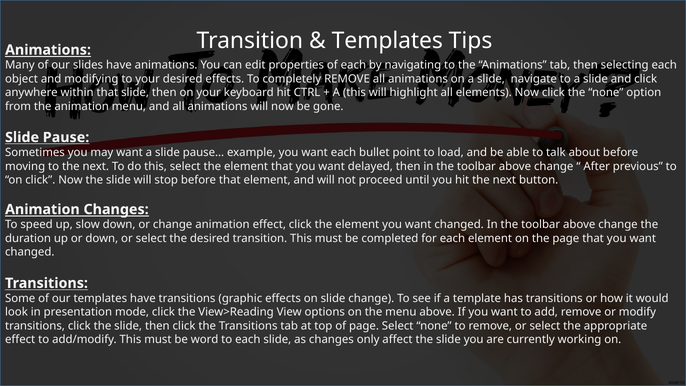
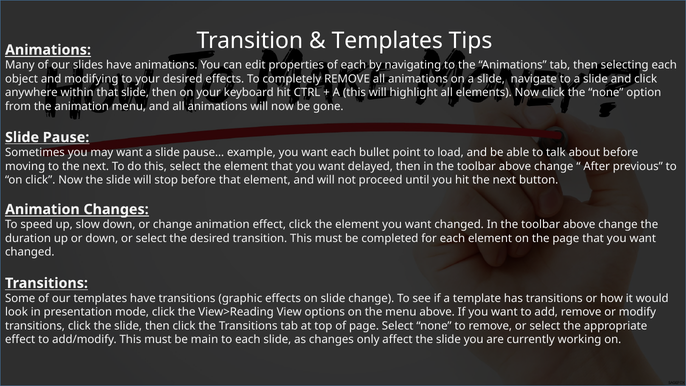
word: word -> main
